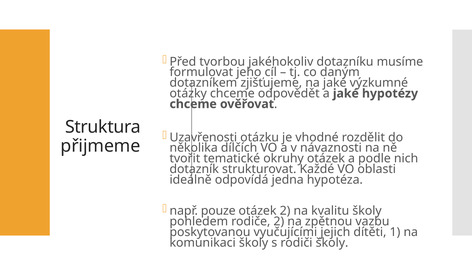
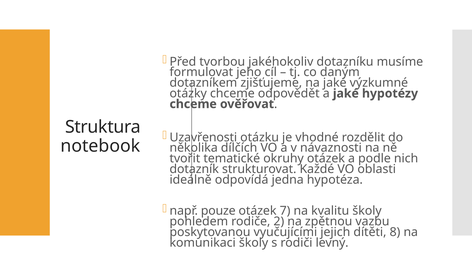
přijmeme: přijmeme -> notebook
otázek 2: 2 -> 7
1: 1 -> 8
rodiči školy: školy -> levný
